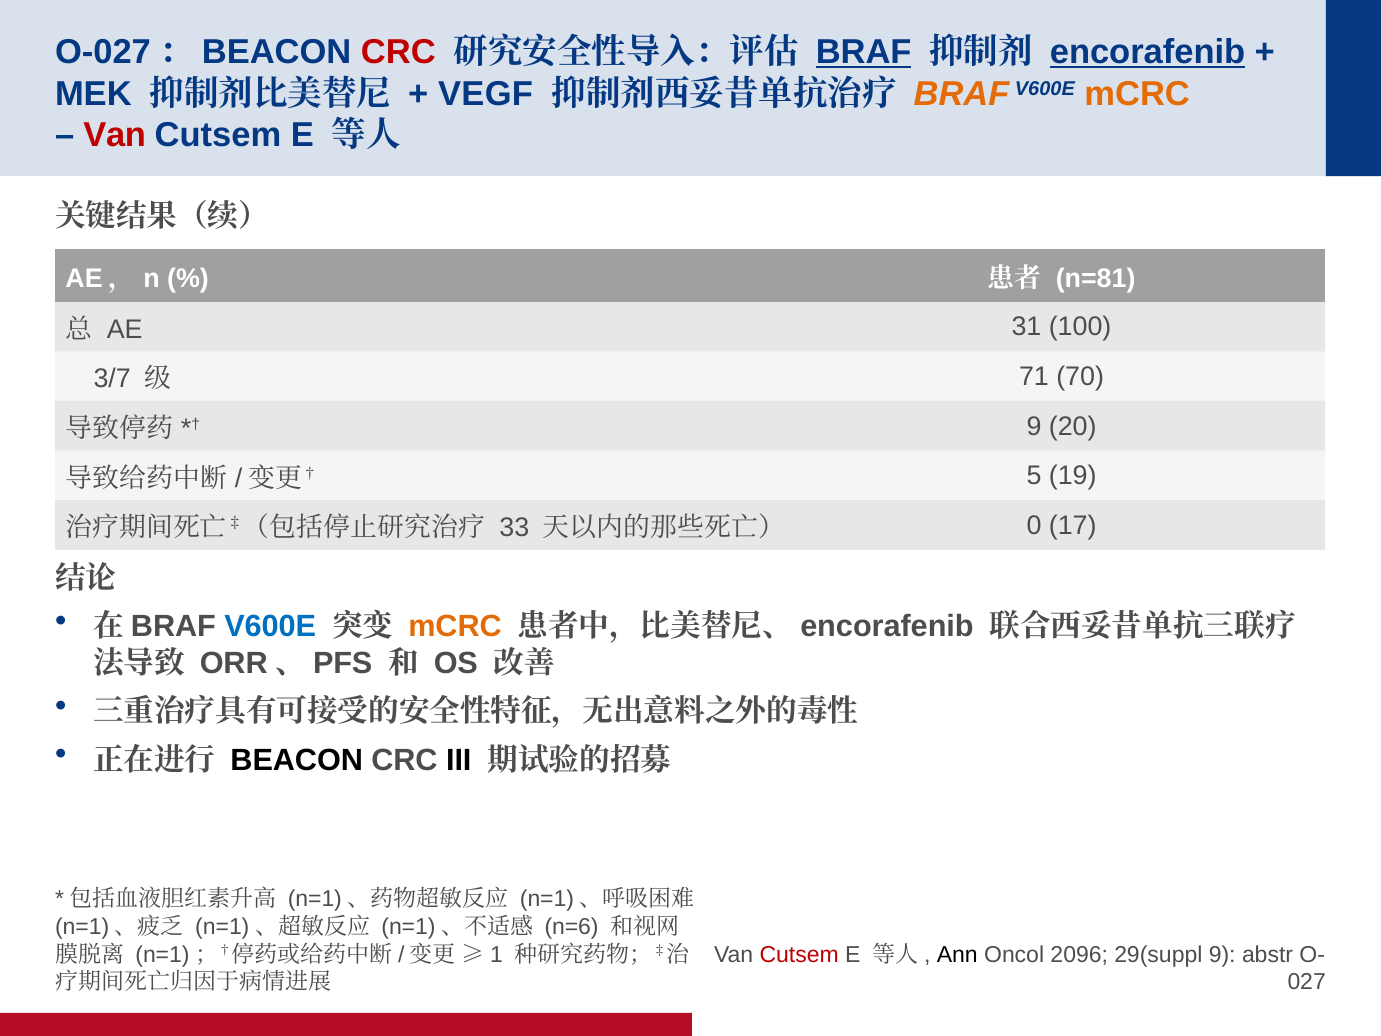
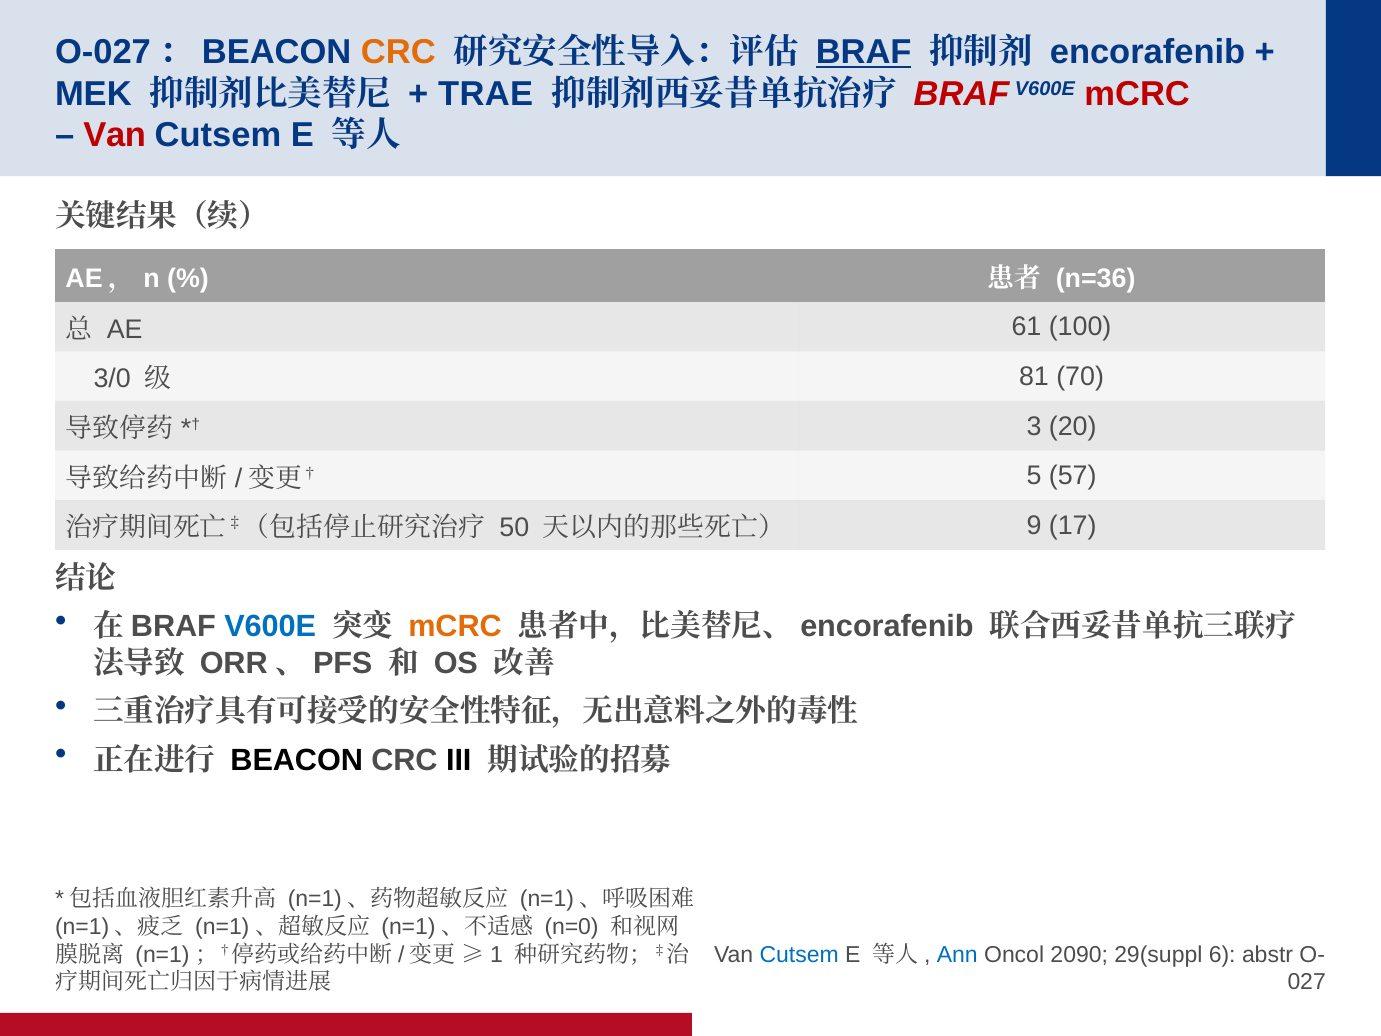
CRC at (398, 53) colour: red -> orange
encorafenib underline: present -> none
VEGF: VEGF -> TRAE
BRAF at (961, 94) colour: orange -> red
mCRC at (1137, 94) colour: orange -> red
n=81: n=81 -> n=36
31: 31 -> 61
3/7: 3/7 -> 3/0
71: 71 -> 81
9 at (1034, 426): 9 -> 3
19: 19 -> 57
33: 33 -> 50
0: 0 -> 9
n=6: n=6 -> n=0
Cutsem at (799, 954) colour: red -> blue
Ann colour: black -> blue
2096: 2096 -> 2090
29(suppl 9: 9 -> 6
